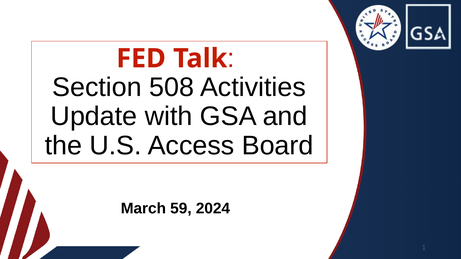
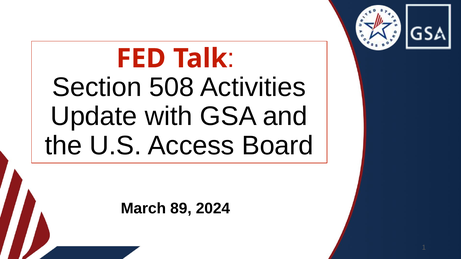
59: 59 -> 89
